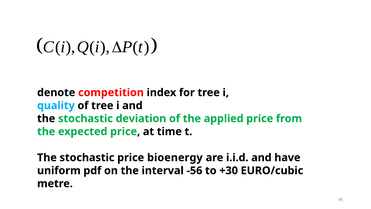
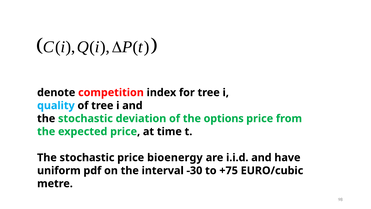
applied: applied -> options
-56: -56 -> -30
+30: +30 -> +75
